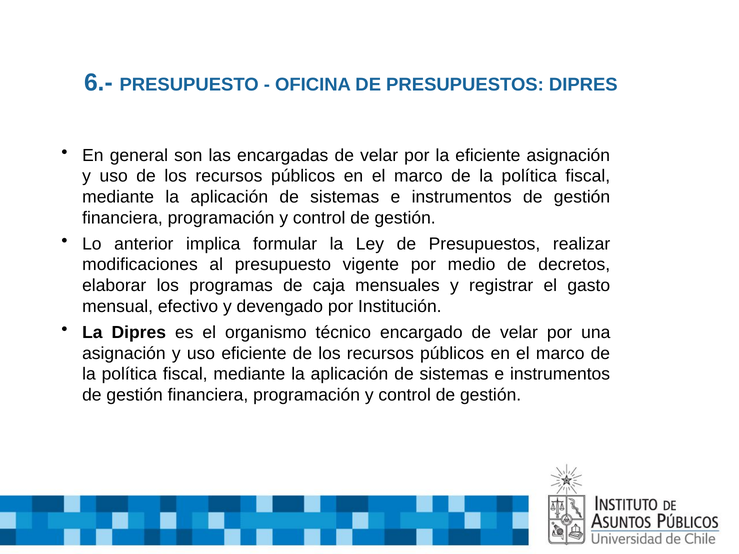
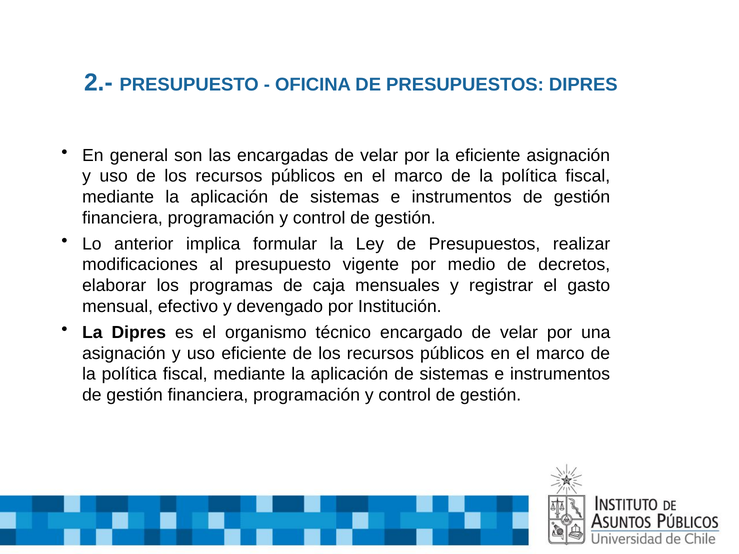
6.-: 6.- -> 2.-
